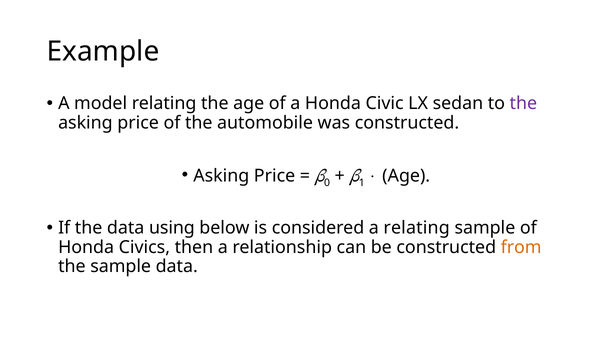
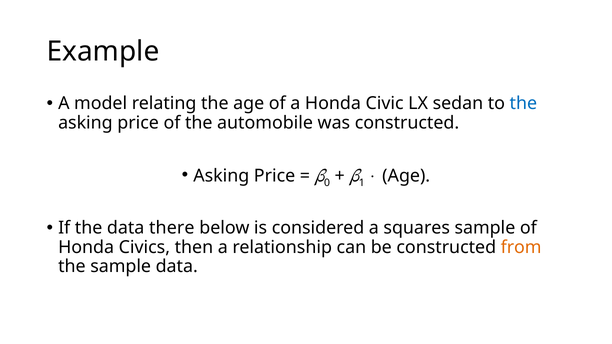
the at (523, 103) colour: purple -> blue
using: using -> there
a relating: relating -> squares
